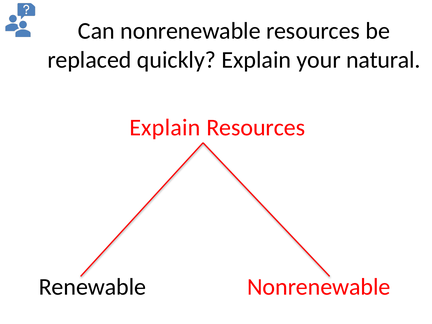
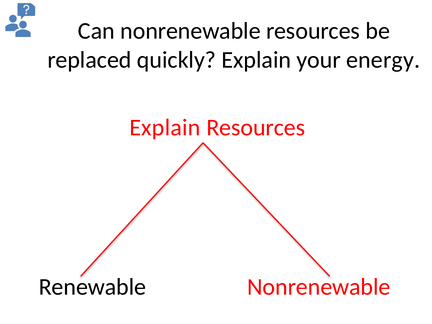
natural: natural -> energy
